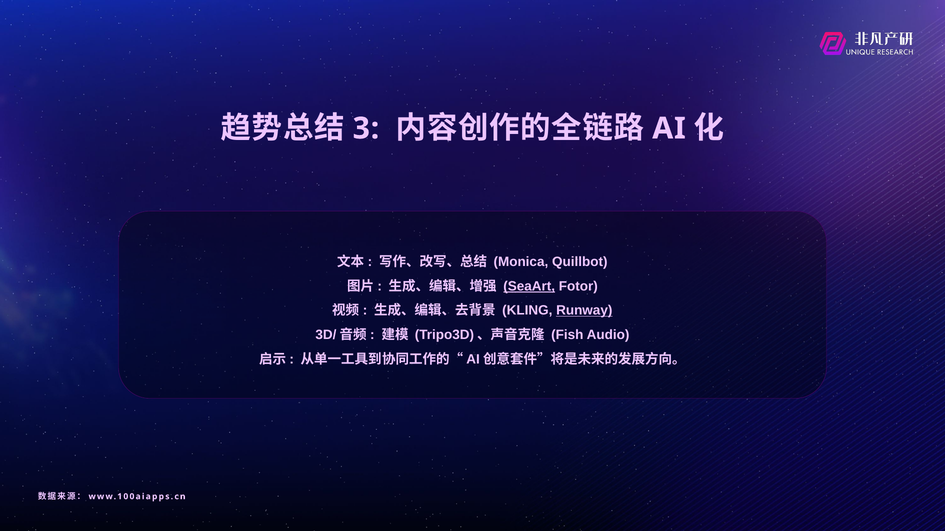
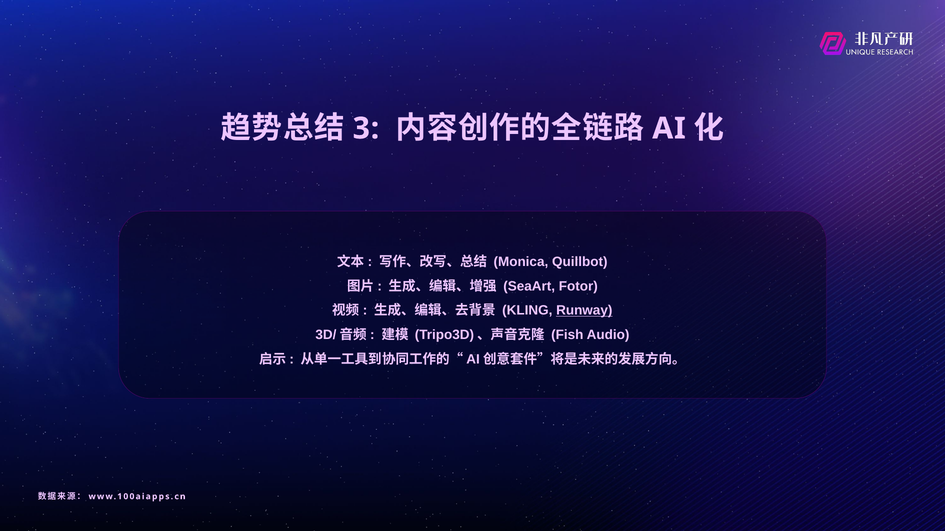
SeaArt underline: present -> none
